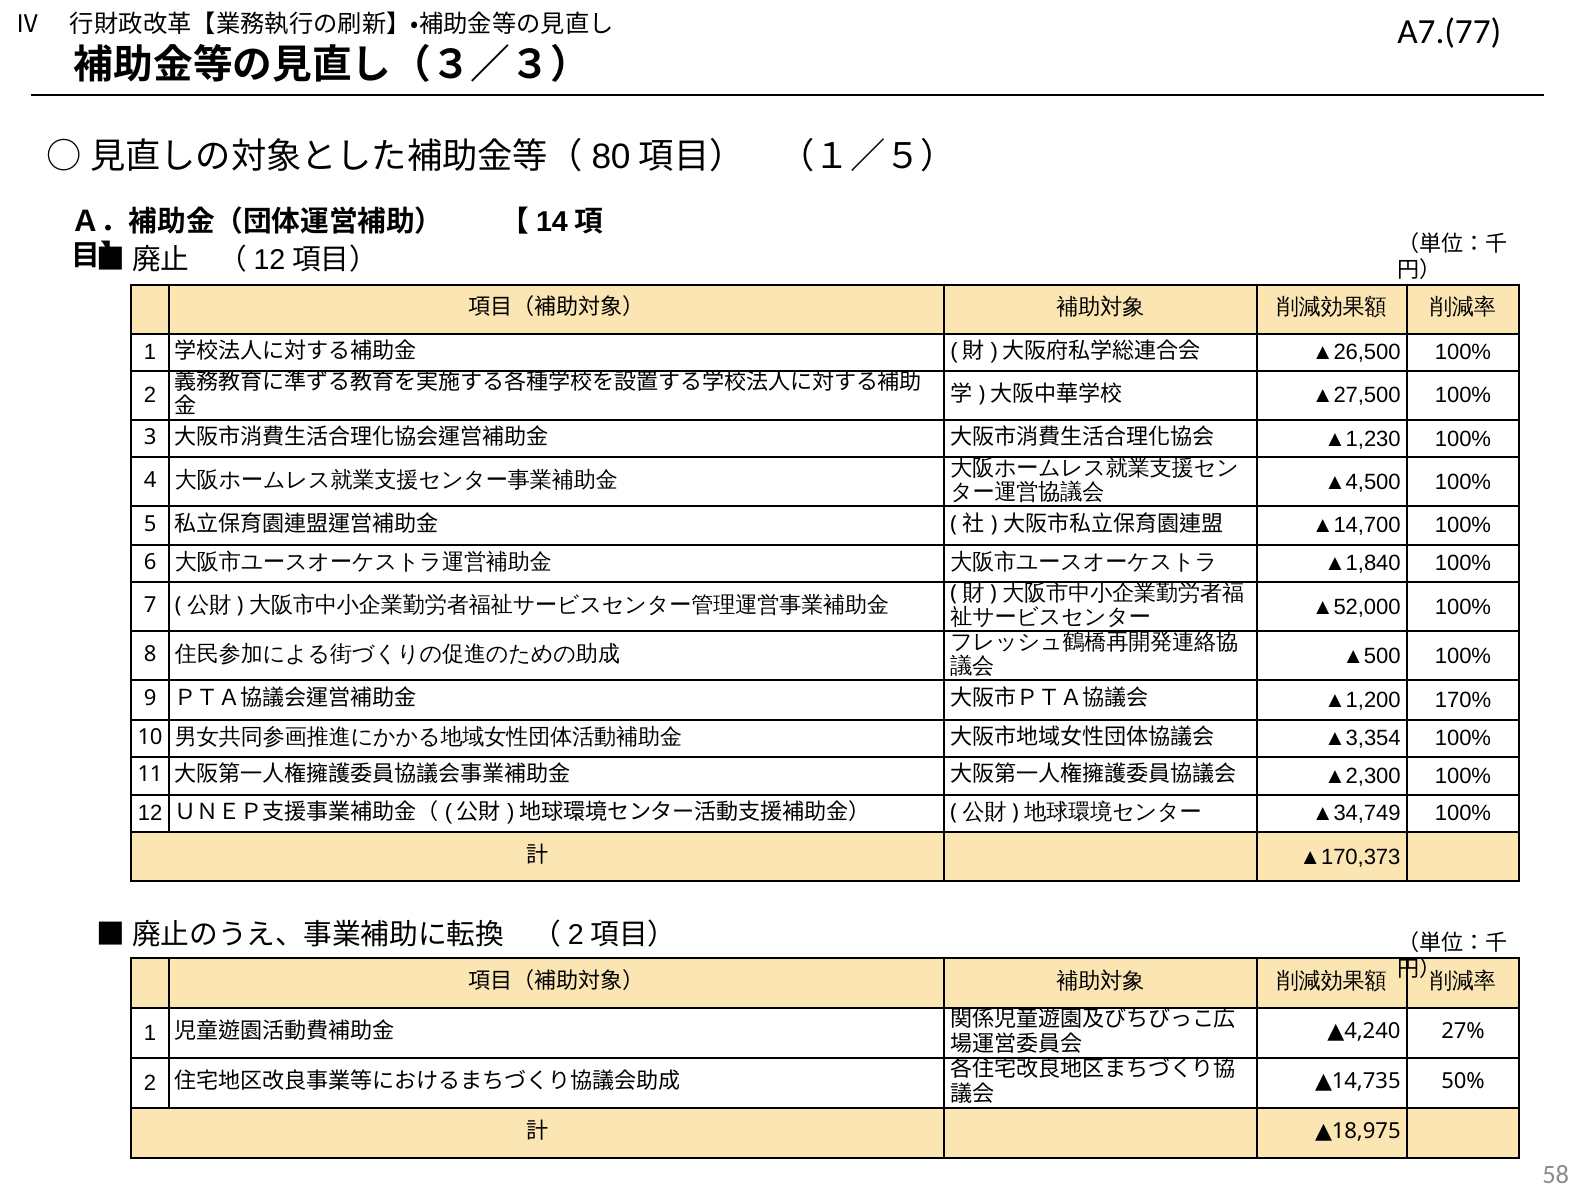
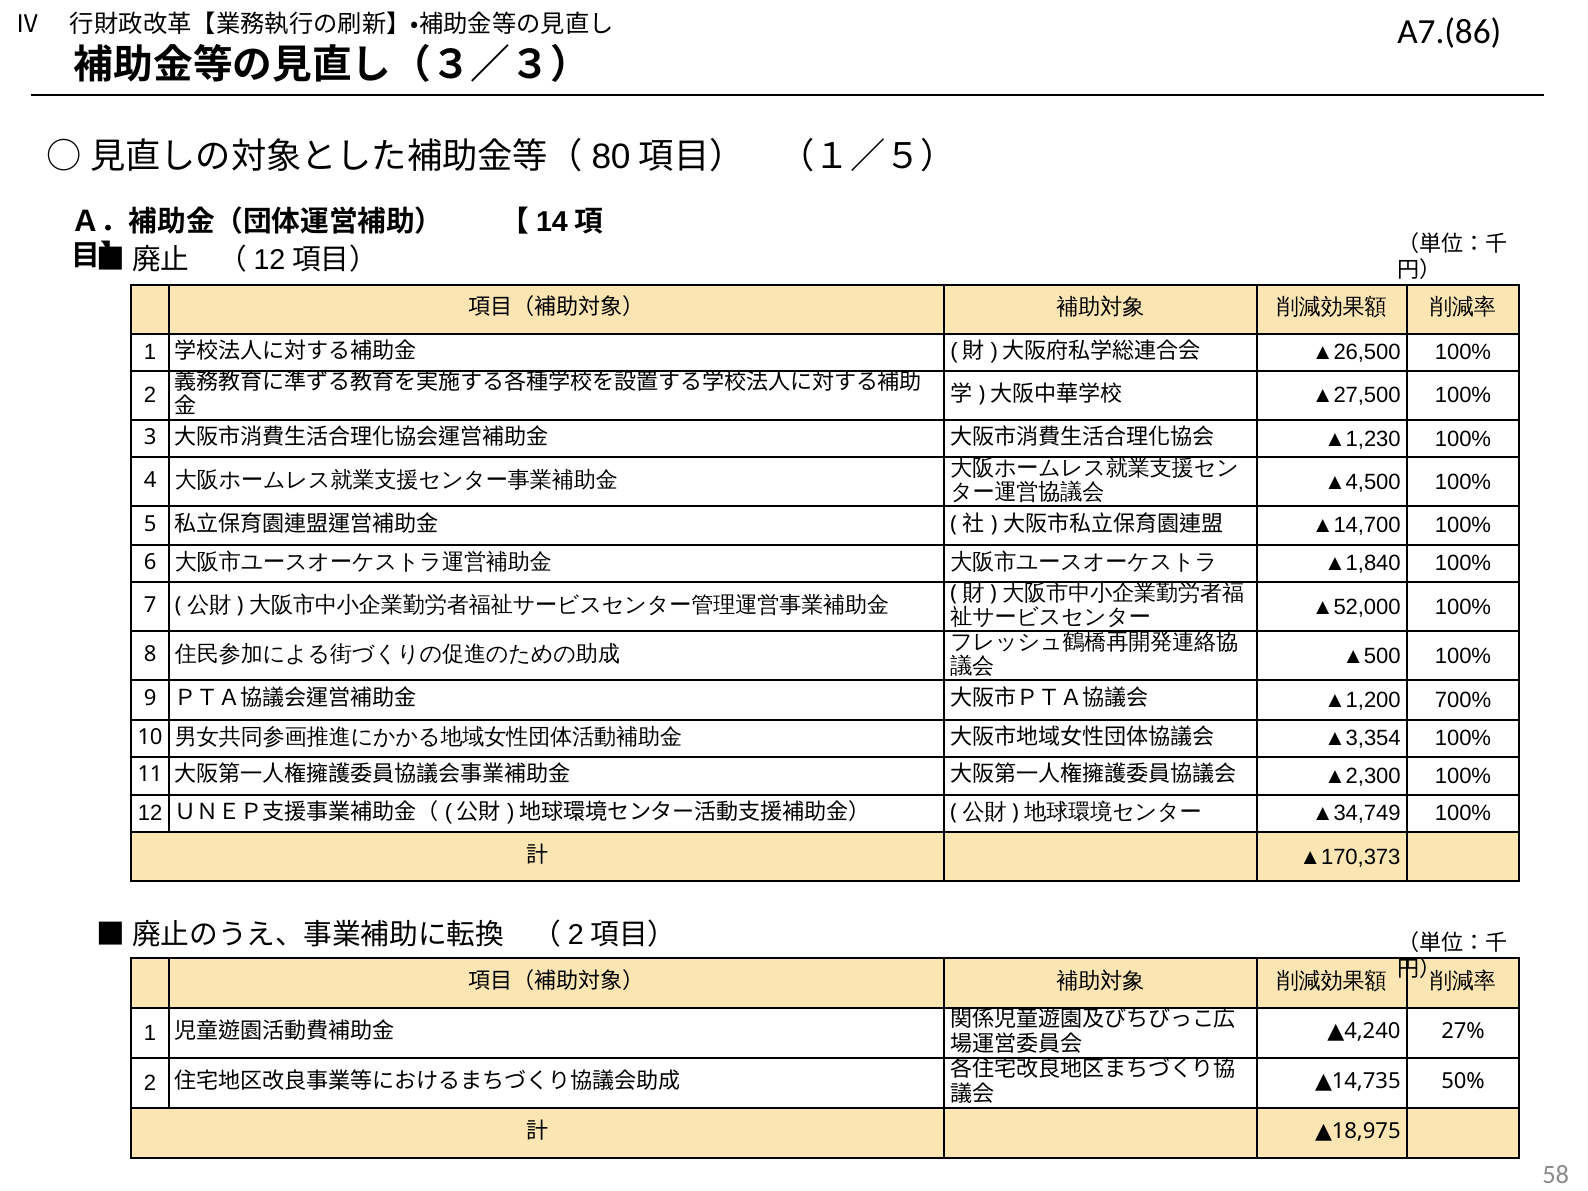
A7.(77: A7.(77 -> A7.(86
170%: 170% -> 700%
